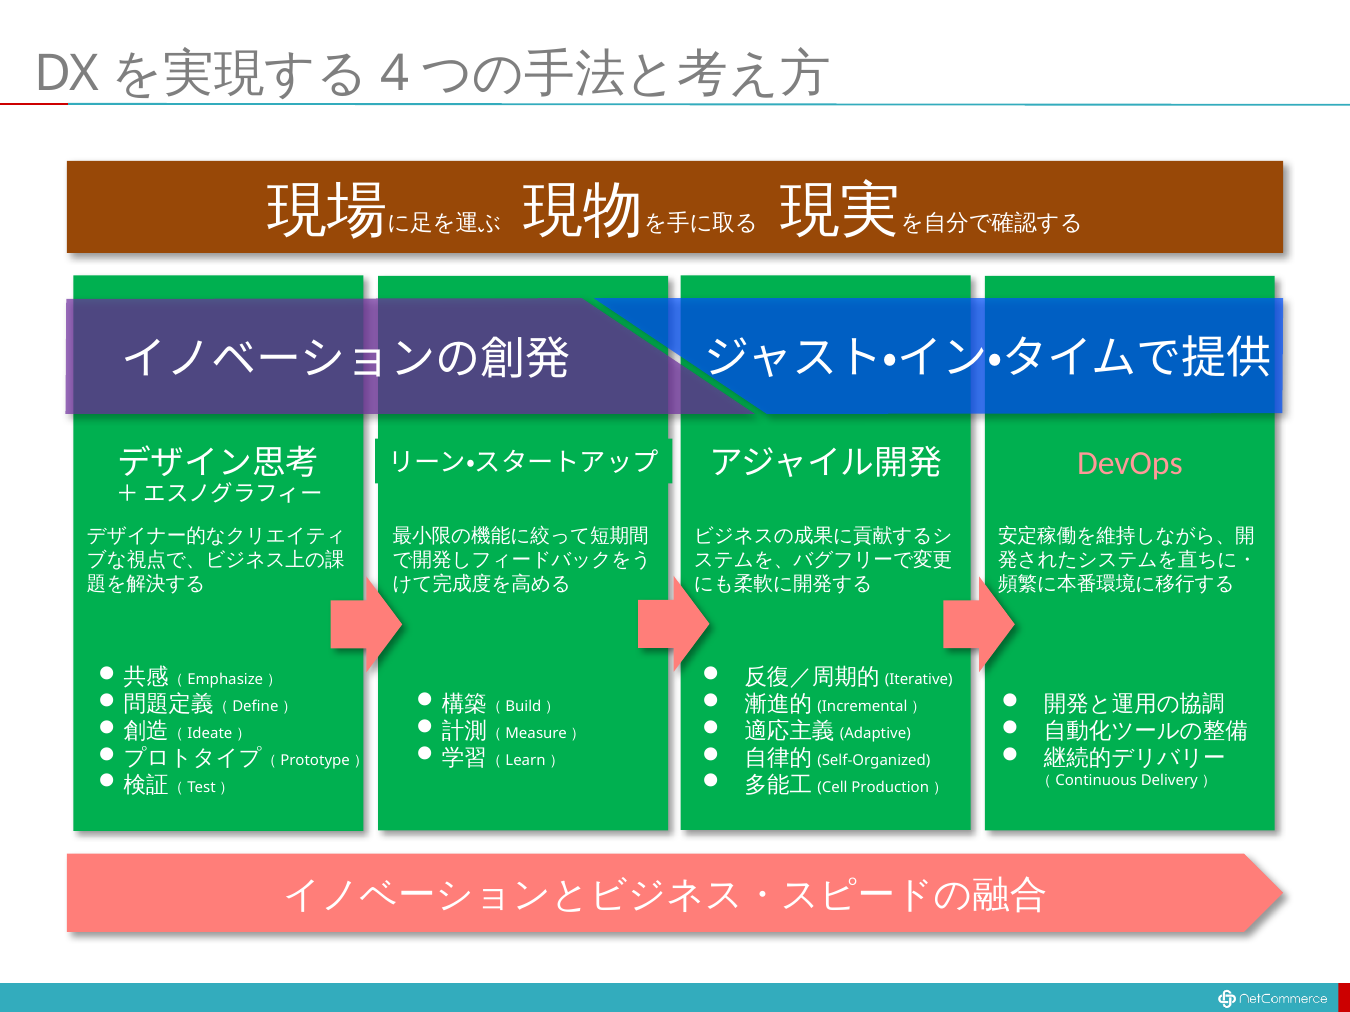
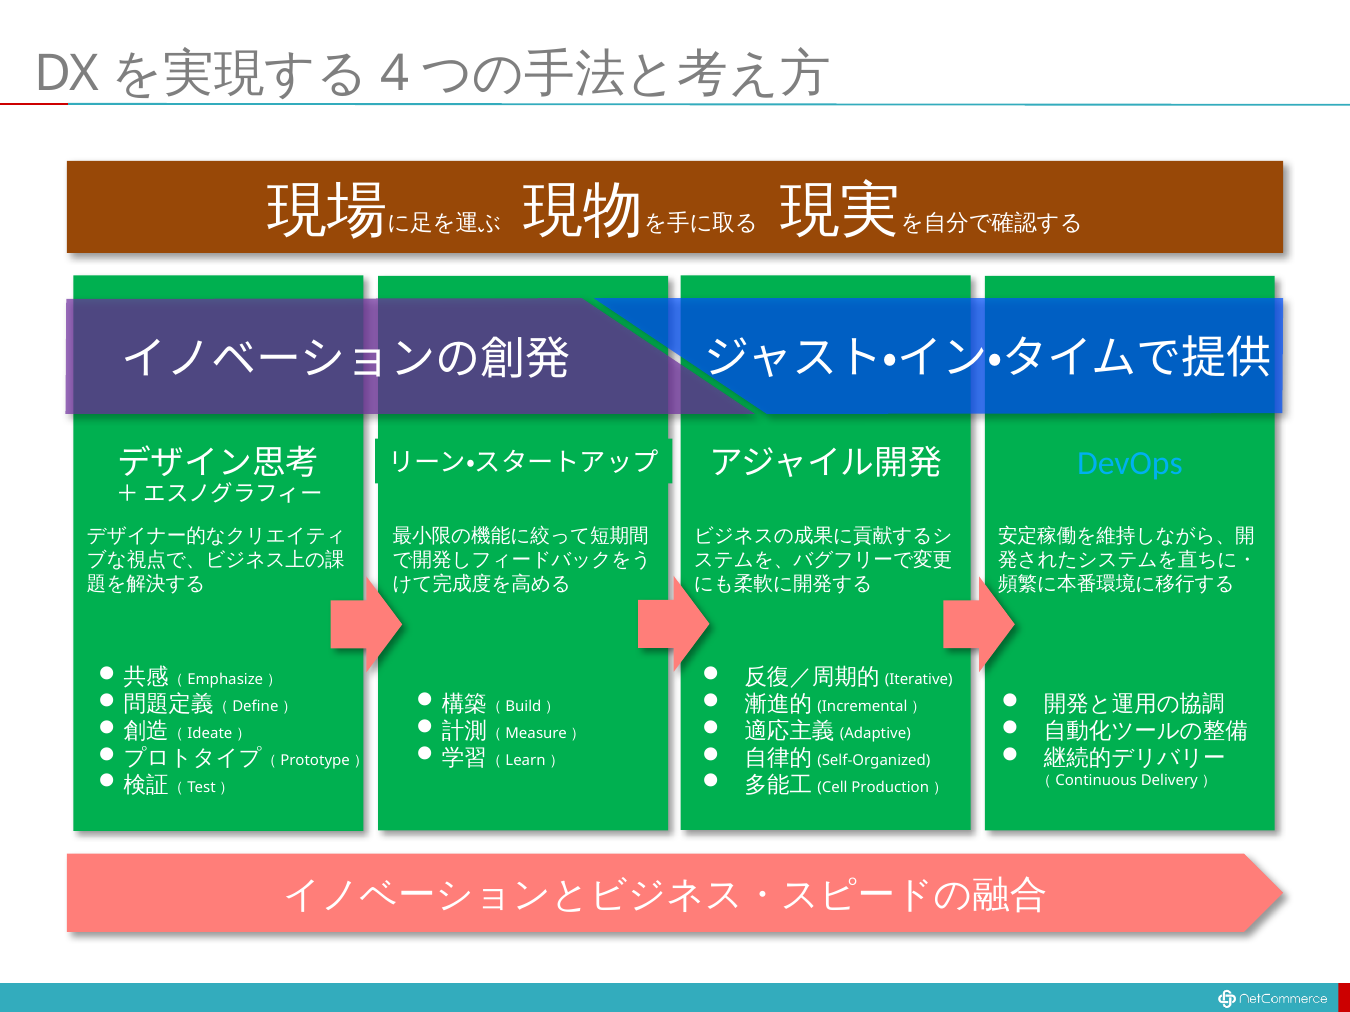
DevOps colour: pink -> light blue
